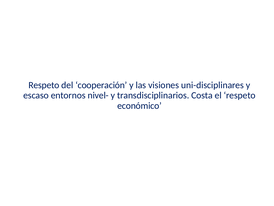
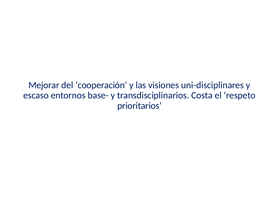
Respeto at (44, 85): Respeto -> Mejorar
nivel-: nivel- -> base-
económico: económico -> prioritarios
